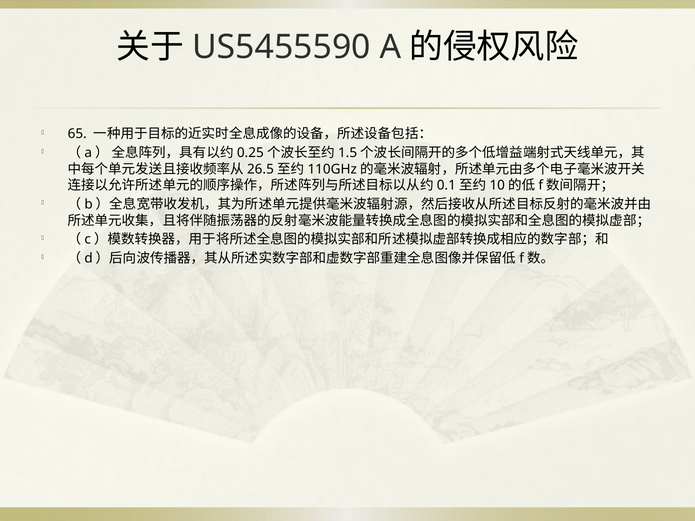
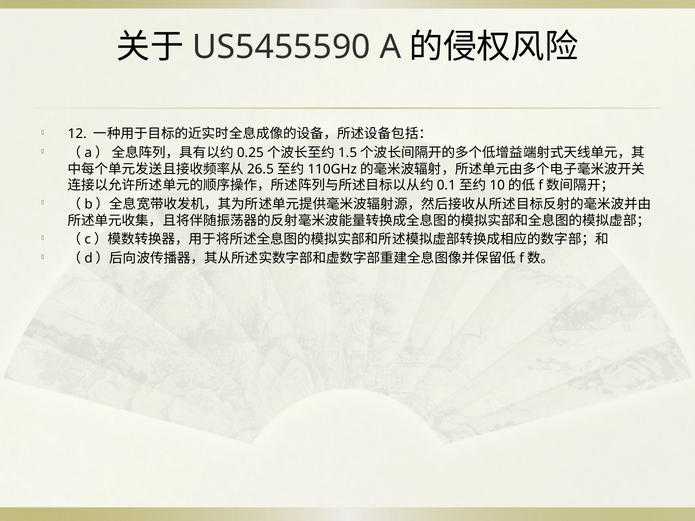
65: 65 -> 12
